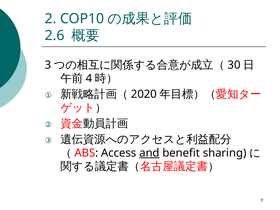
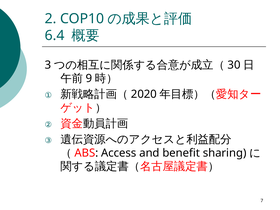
2.6: 2.6 -> 6.4
4: 4 -> 9
and underline: present -> none
